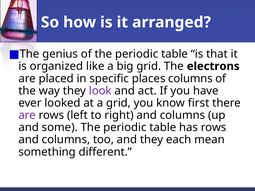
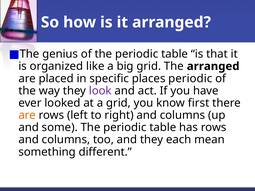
The electrons: electrons -> arranged
places columns: columns -> periodic
are at (27, 115) colour: purple -> orange
